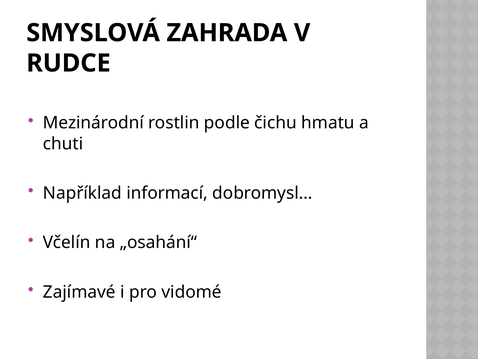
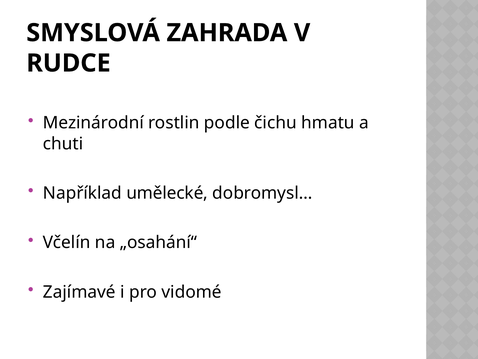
informací: informací -> umělecké
